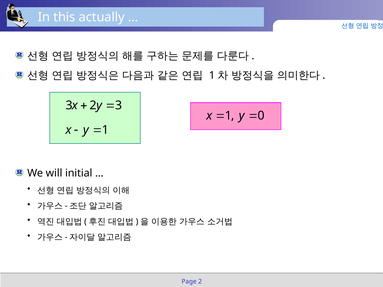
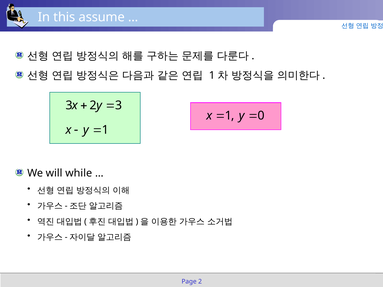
actually: actually -> assume
initial: initial -> while
